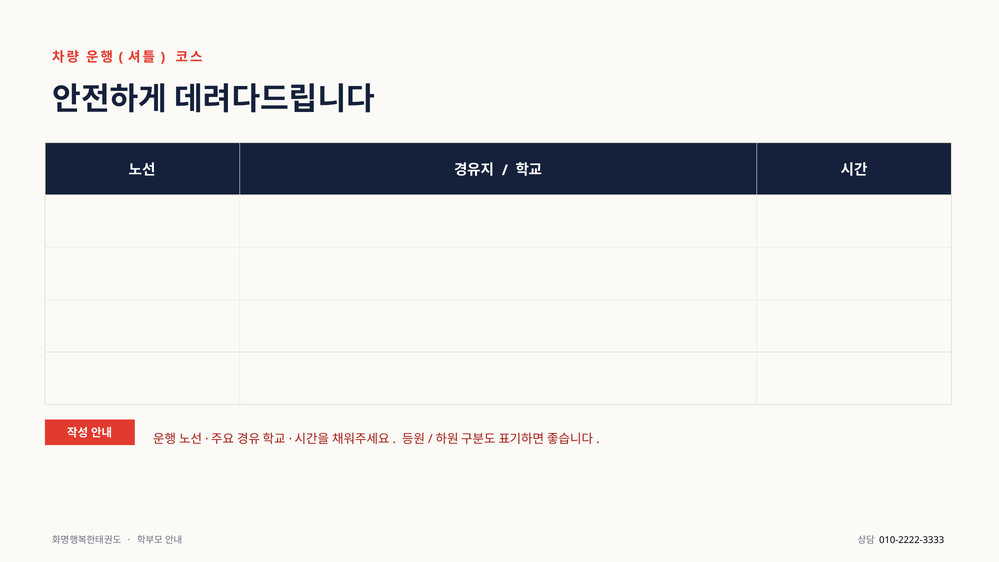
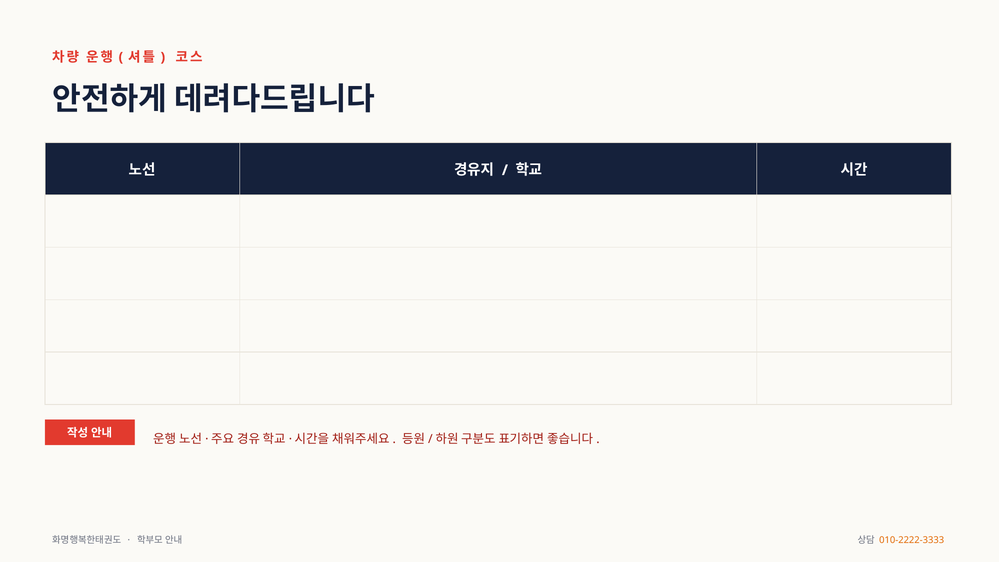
010-2222-3333 colour: black -> orange
